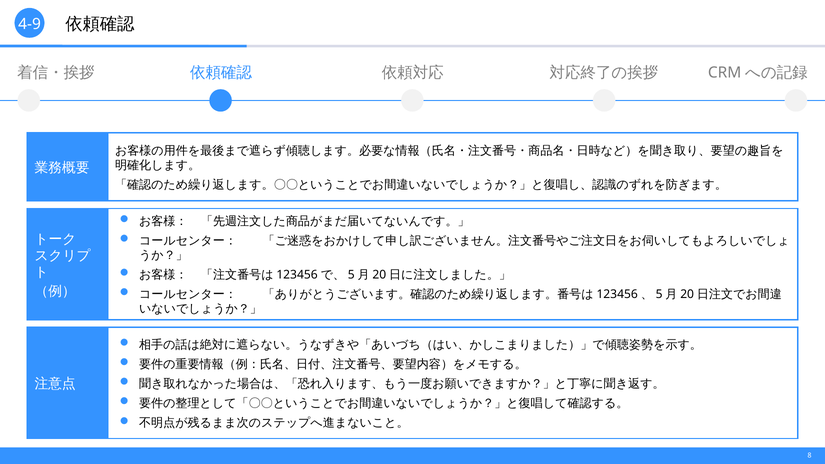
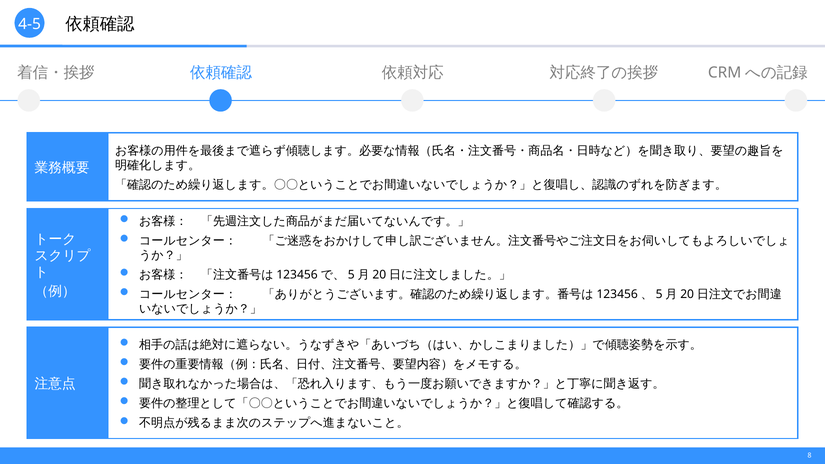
4-9: 4-9 -> 4-5
